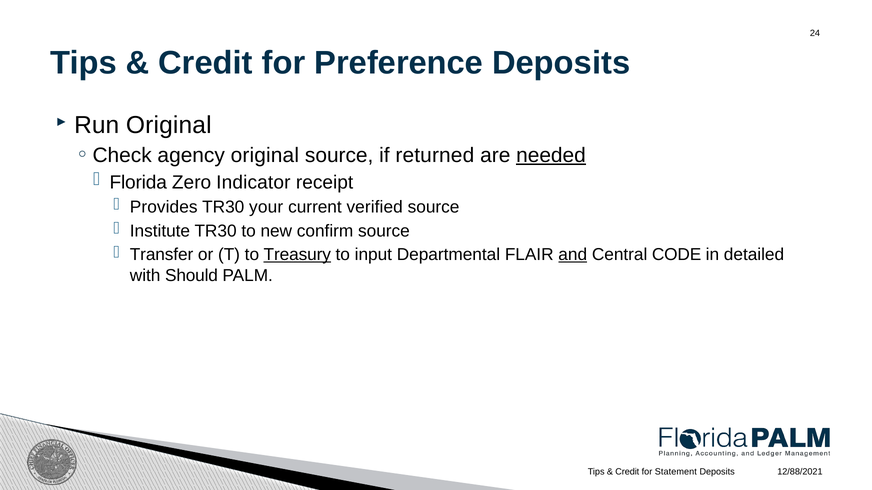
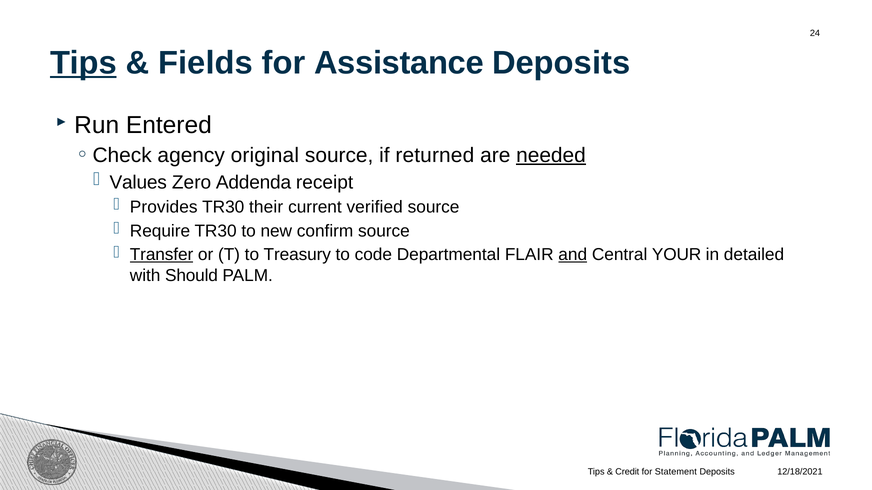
Tips at (83, 63) underline: none -> present
Credit at (206, 63): Credit -> Fields
Preference: Preference -> Assistance
Run Original: Original -> Entered
Florida: Florida -> Values
Indicator: Indicator -> Addenda
your: your -> their
Institute: Institute -> Require
Transfer underline: none -> present
Treasury underline: present -> none
input: input -> code
CODE: CODE -> YOUR
12/88/2021: 12/88/2021 -> 12/18/2021
